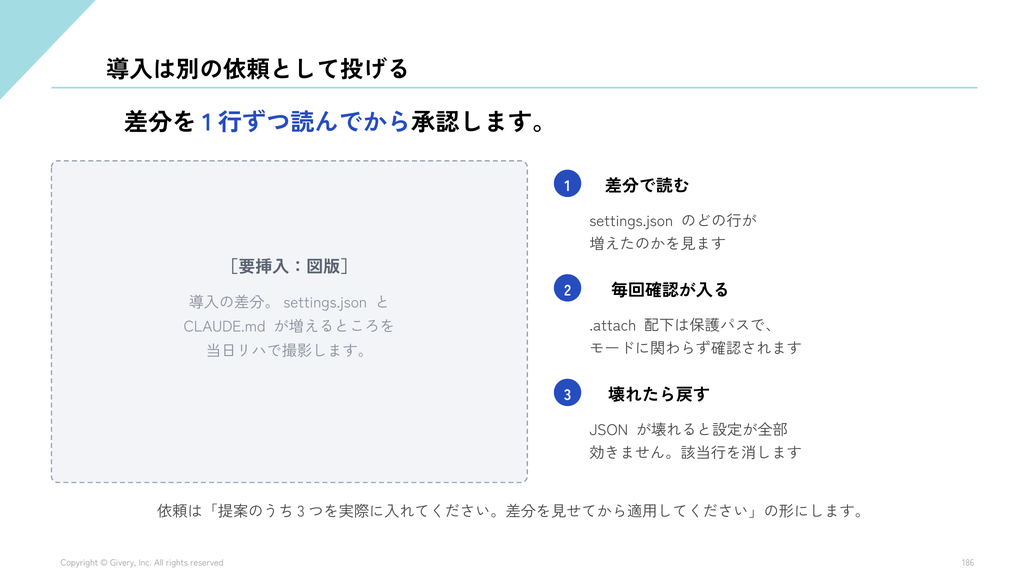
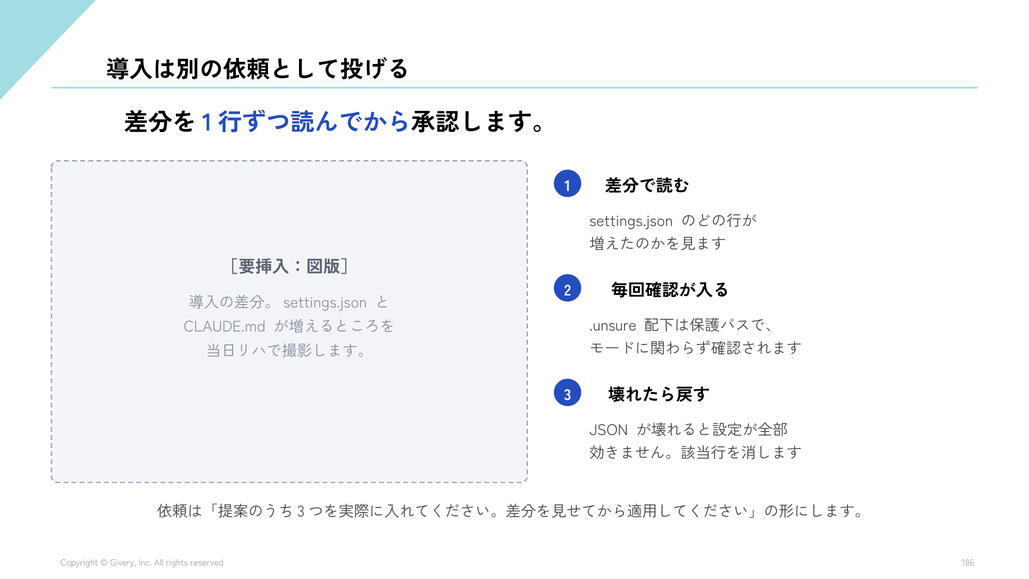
.attach: .attach -> .unsure
